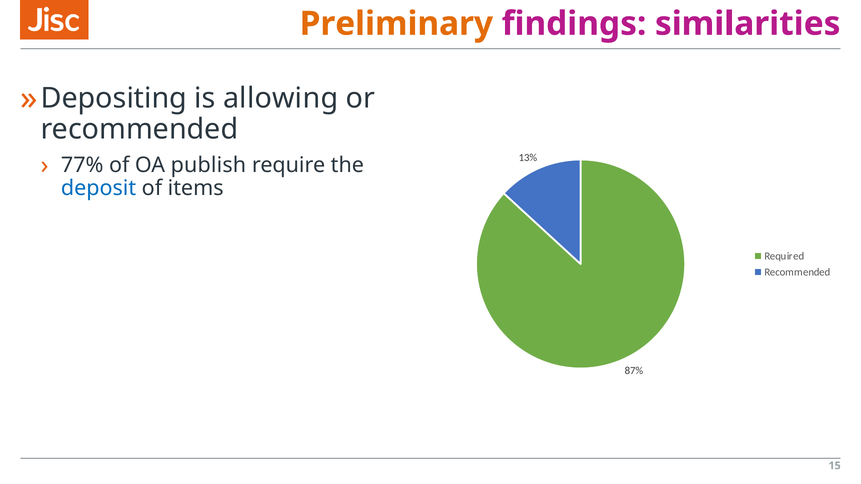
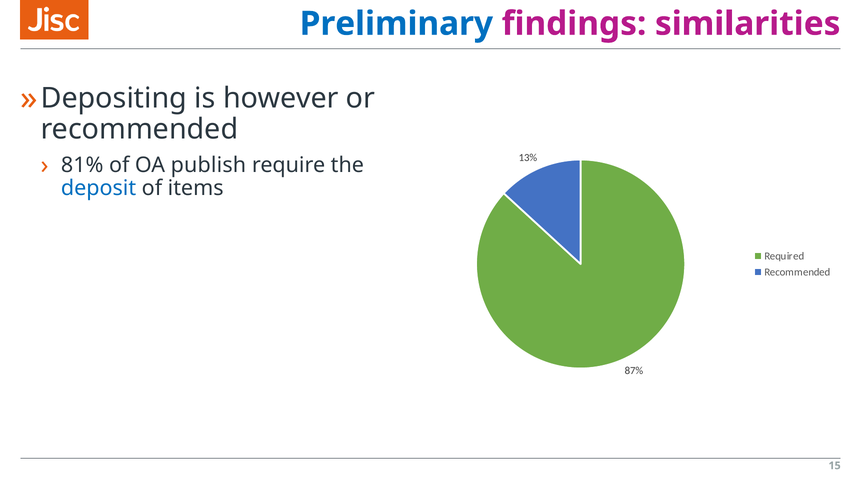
Preliminary colour: orange -> blue
allowing: allowing -> however
77%: 77% -> 81%
